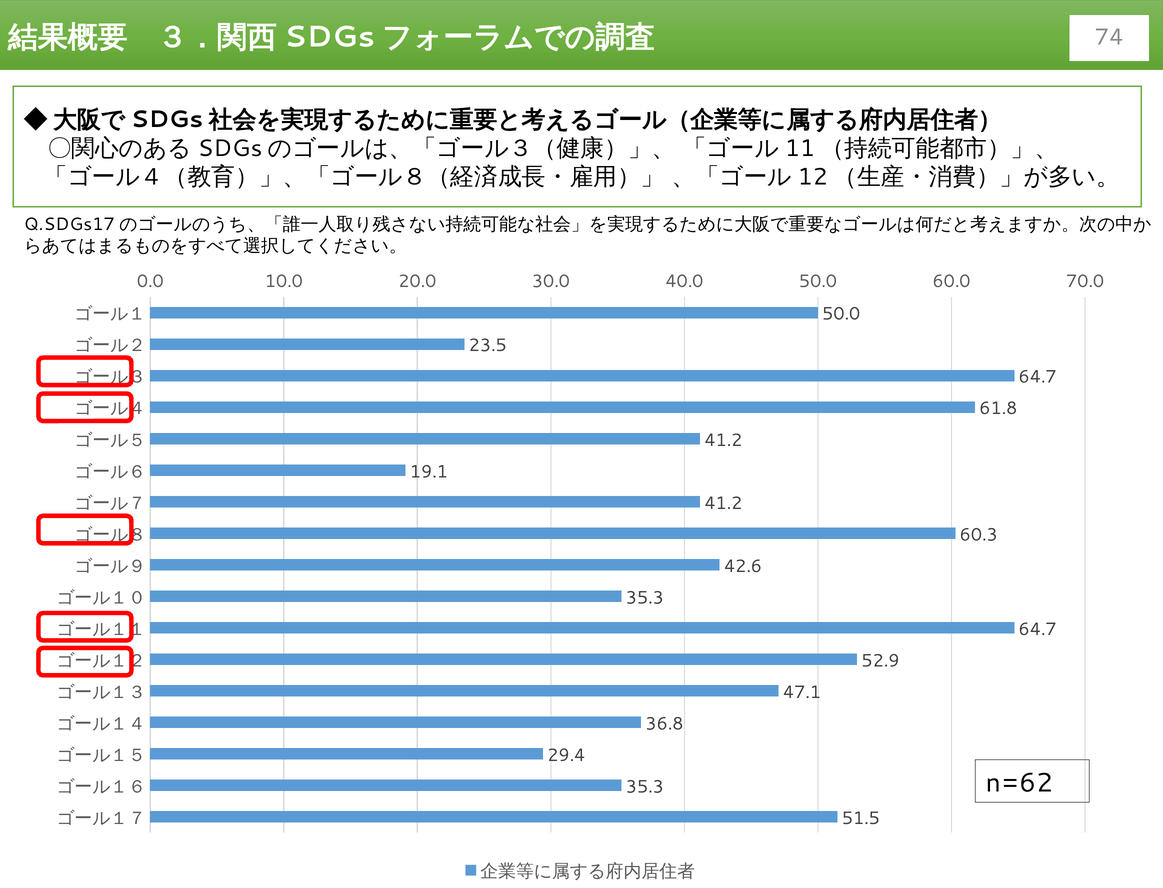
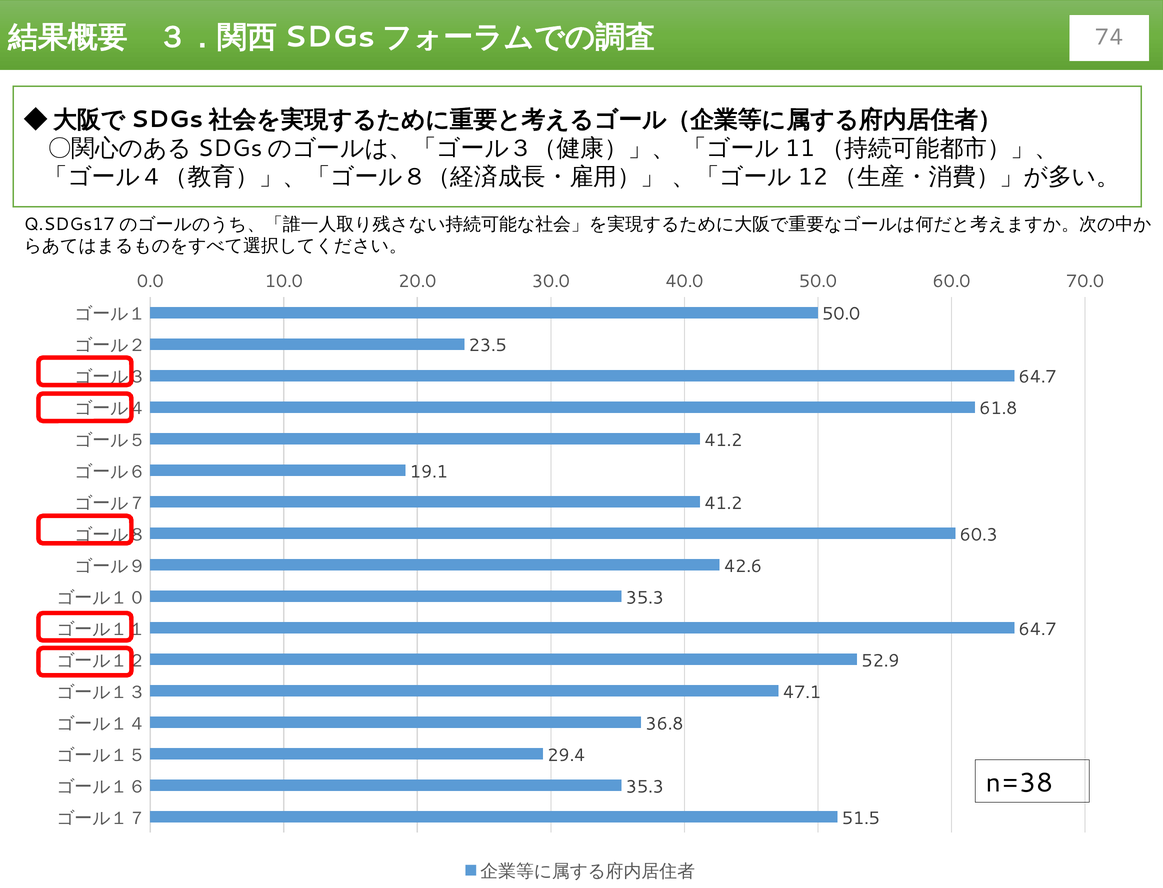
n=62: n=62 -> n=38
